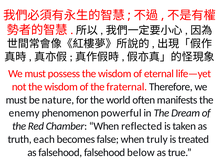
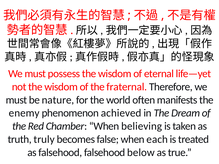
powerful: powerful -> achieved
reflected: reflected -> believing
each: each -> truly
truly: truly -> each
